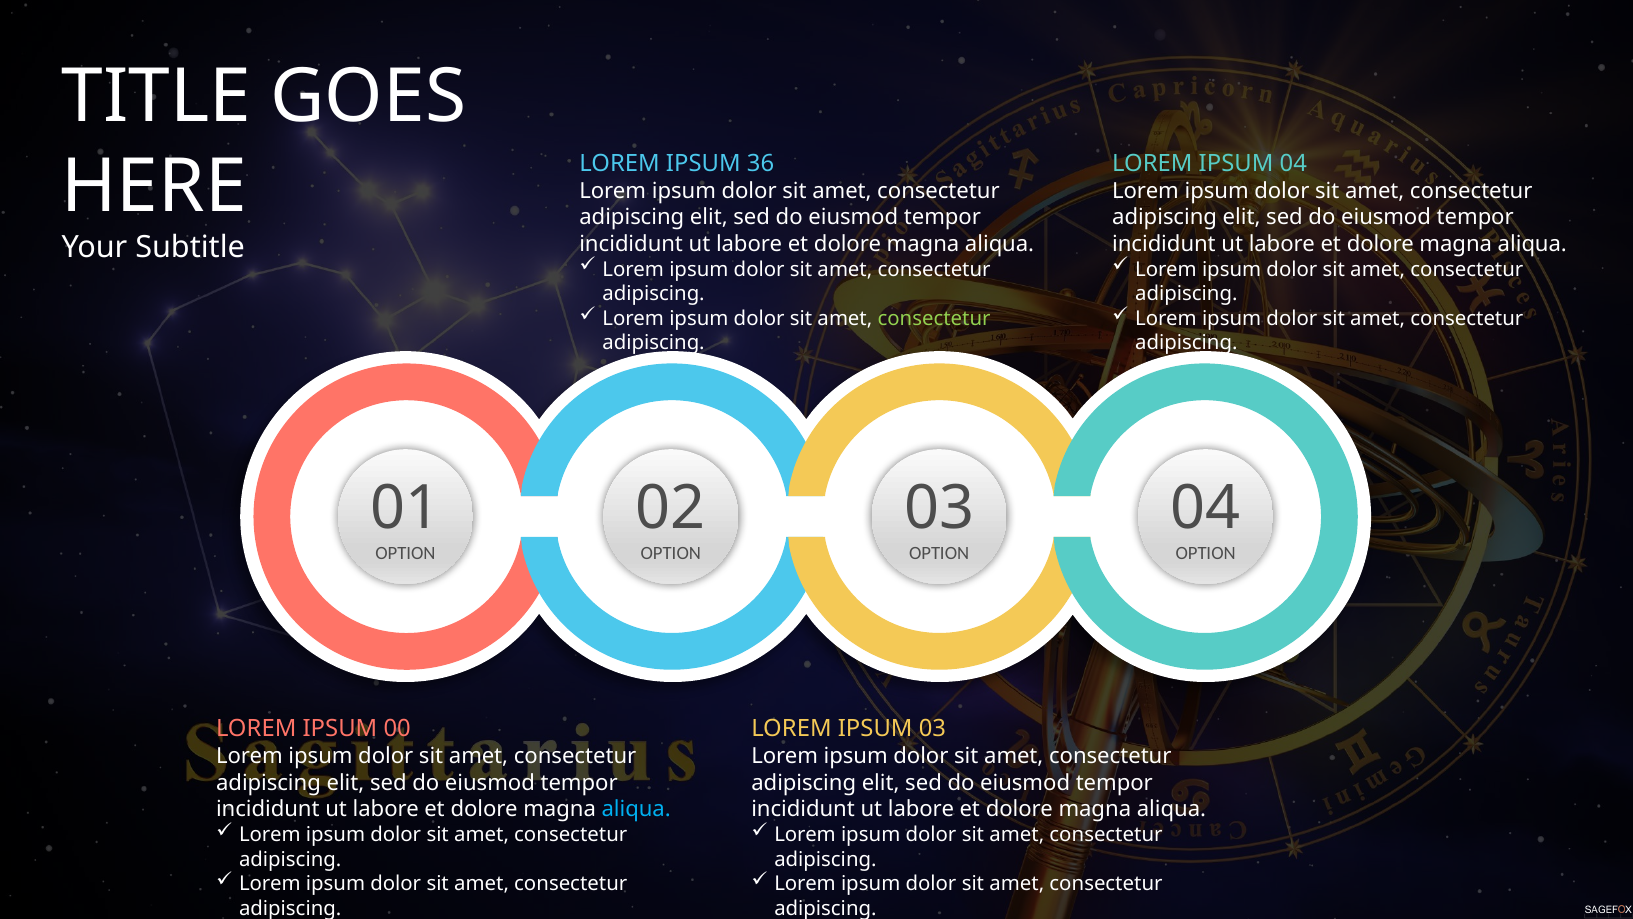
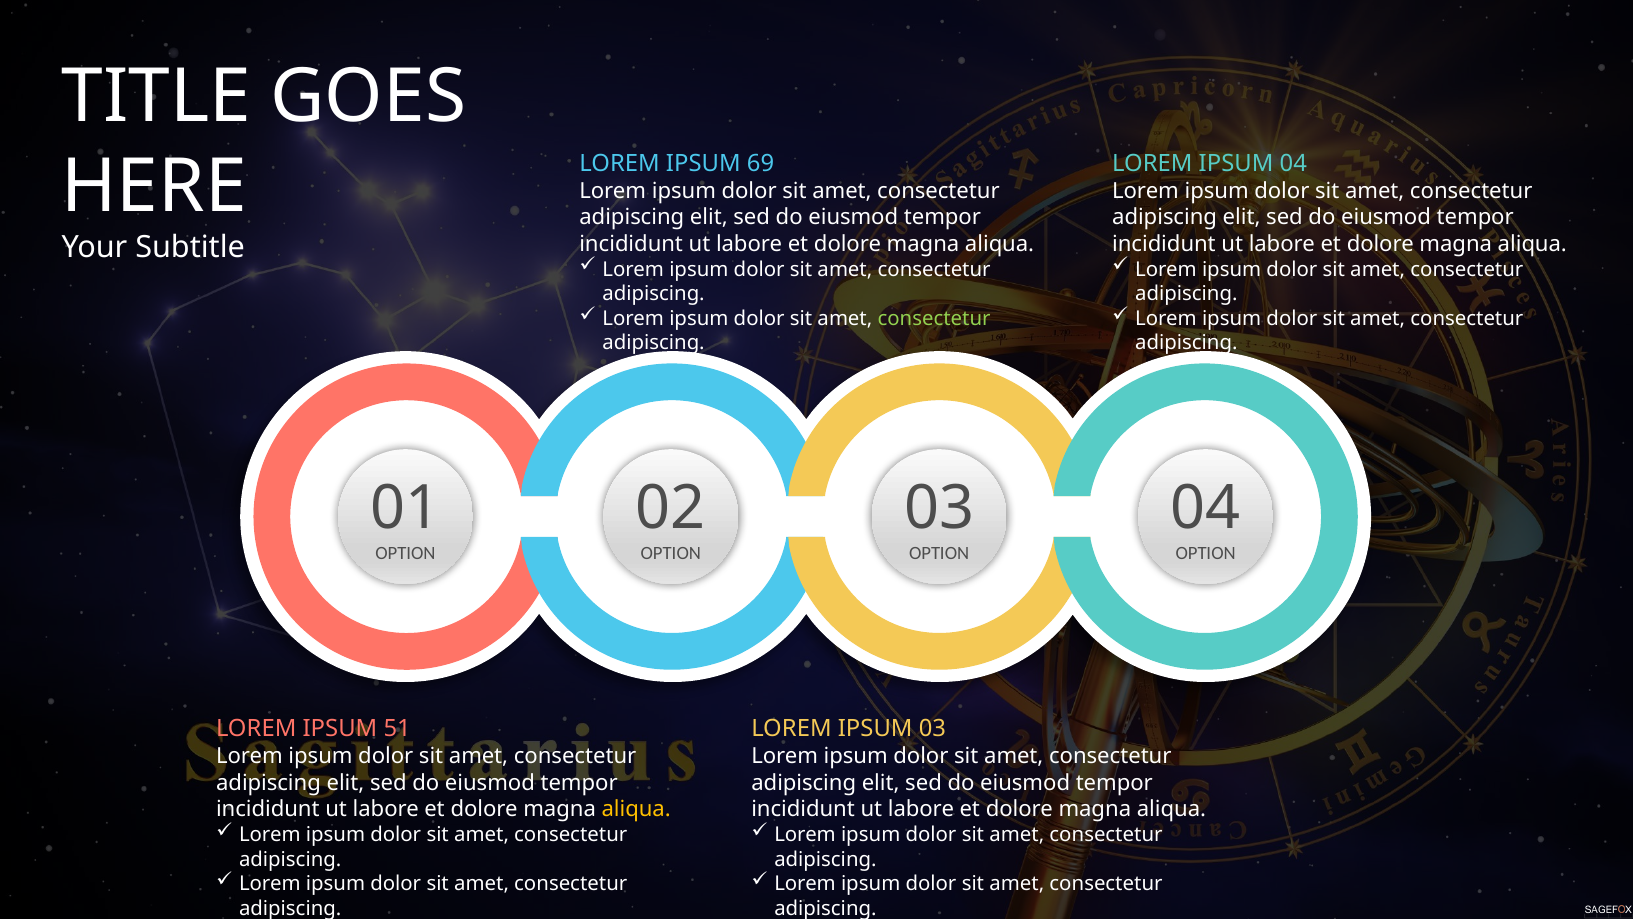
36: 36 -> 69
00: 00 -> 51
aliqua at (636, 809) colour: light blue -> yellow
